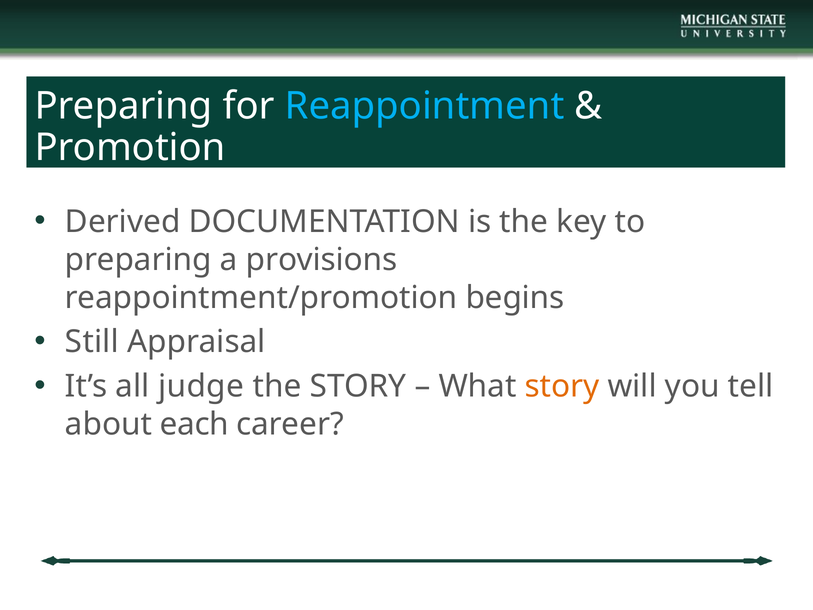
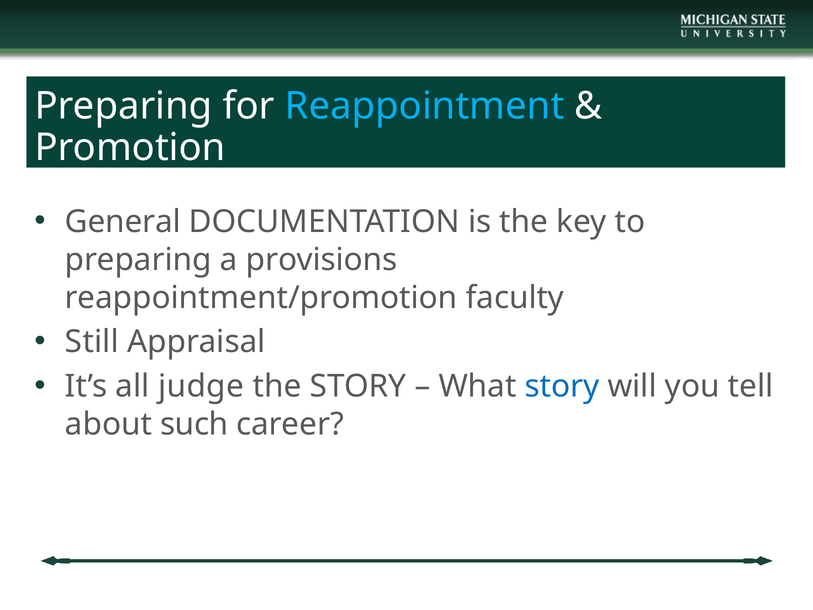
Derived: Derived -> General
begins: begins -> faculty
story at (562, 386) colour: orange -> blue
each: each -> such
